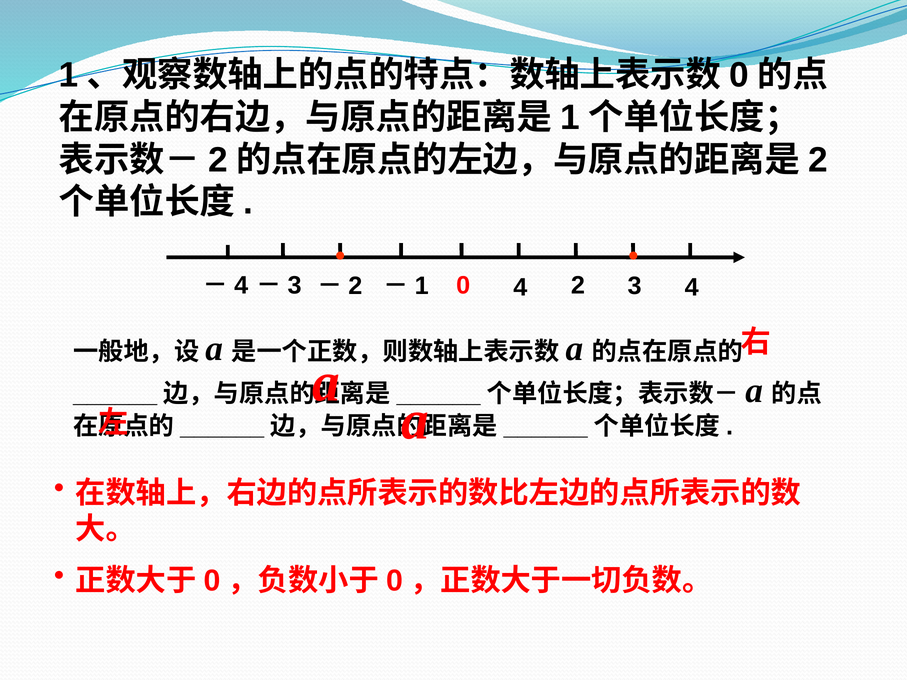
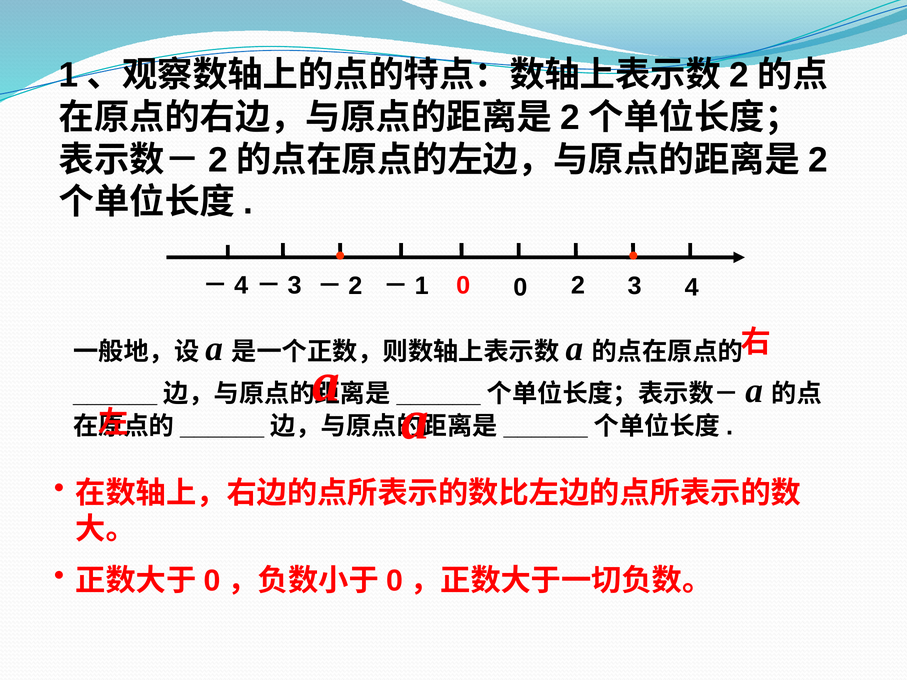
0 at (739, 75): 0 -> 2
1 at (570, 118): 1 -> 2
0 4: 4 -> 0
